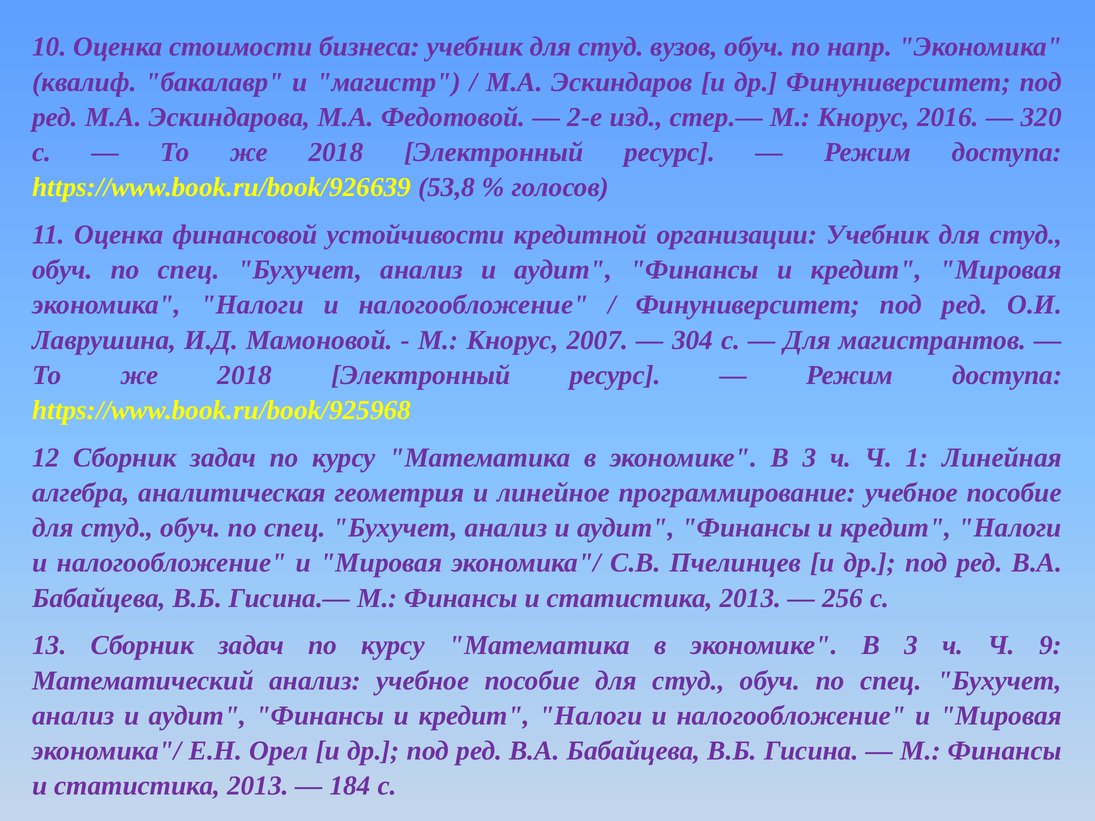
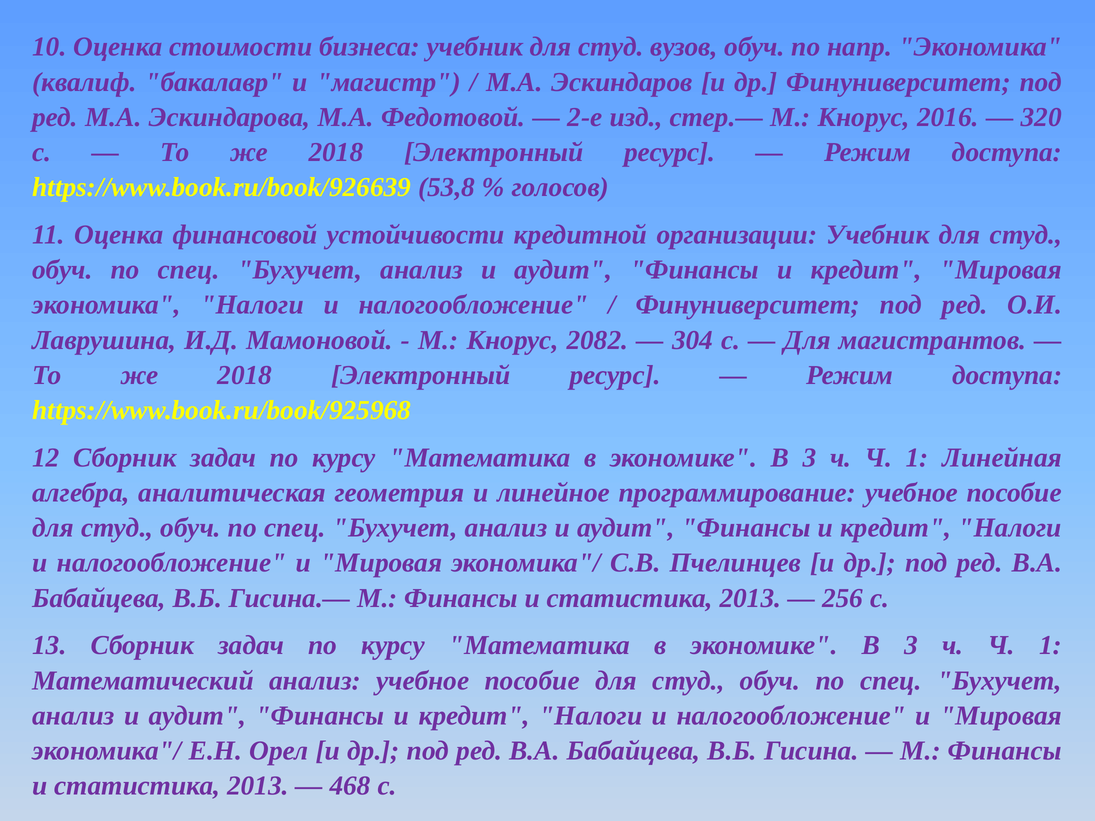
2007: 2007 -> 2082
9 at (1050, 646): 9 -> 1
184: 184 -> 468
